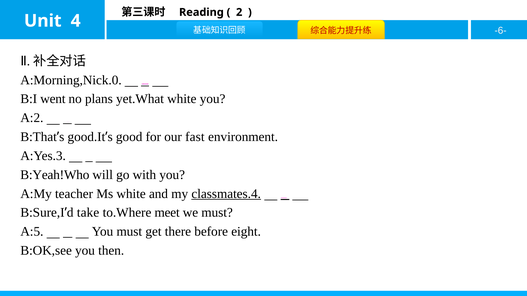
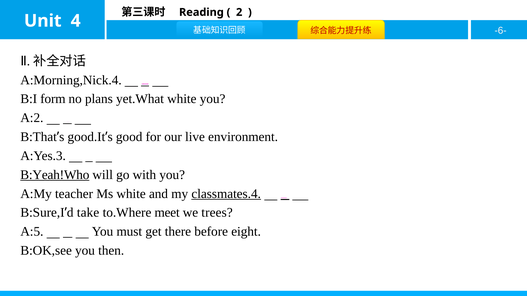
A:Morning,Nick.0: A:Morning,Nick.0 -> A:Morning,Nick.4
went: went -> form
fast: fast -> live
B:Yeah!Who underline: none -> present
we must: must -> trees
